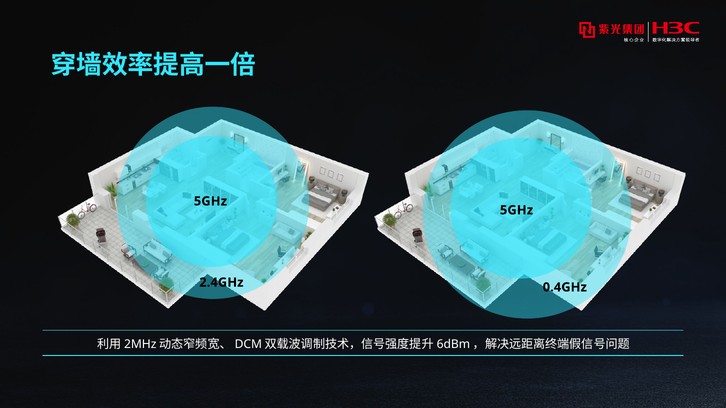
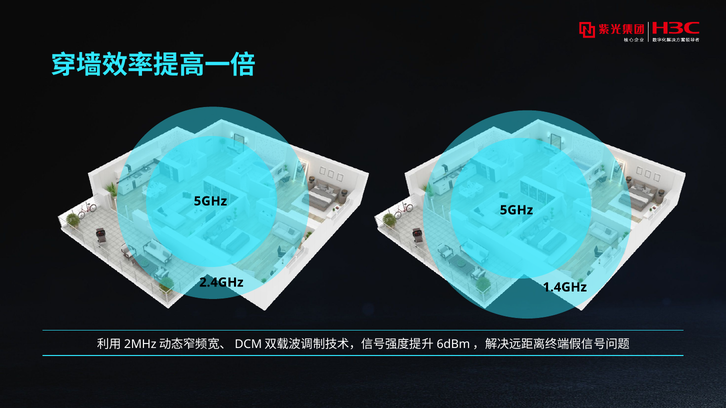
0.4GHz: 0.4GHz -> 1.4GHz
